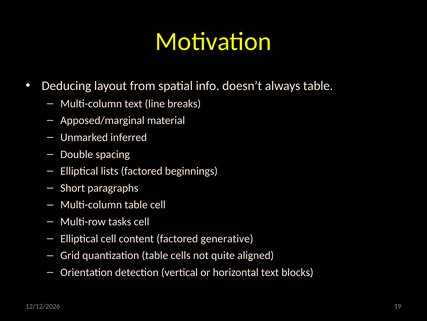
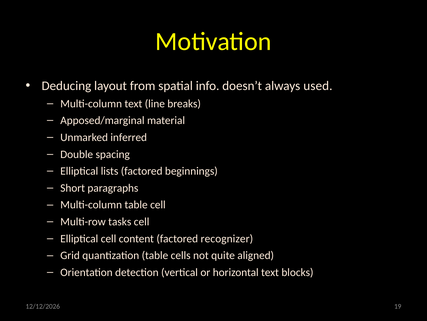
always table: table -> used
generative: generative -> recognizer
